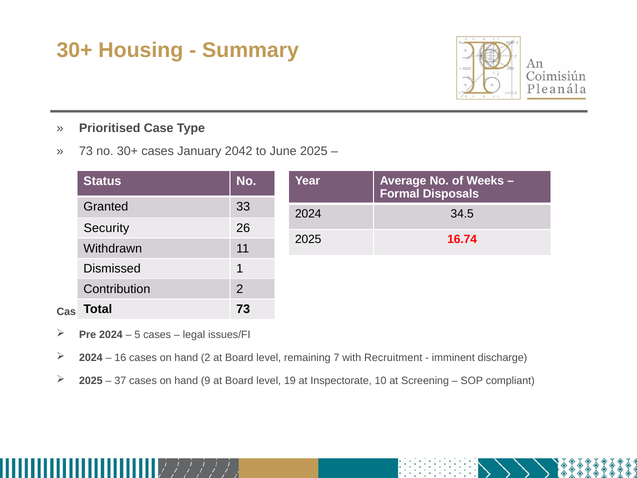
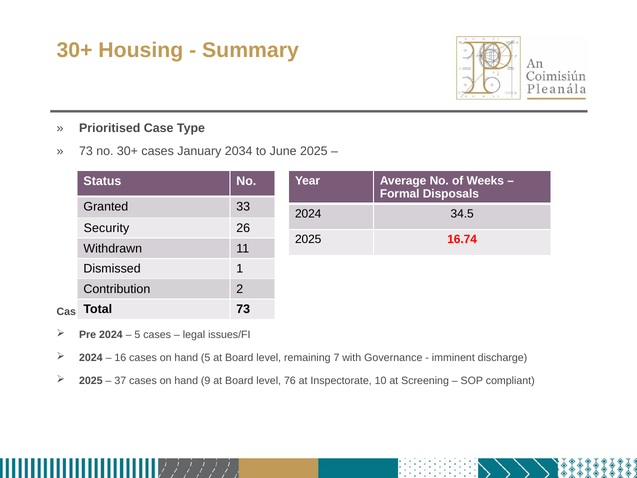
2042: 2042 -> 2034
hand 2: 2 -> 5
Recruitment: Recruitment -> Governance
19: 19 -> 76
